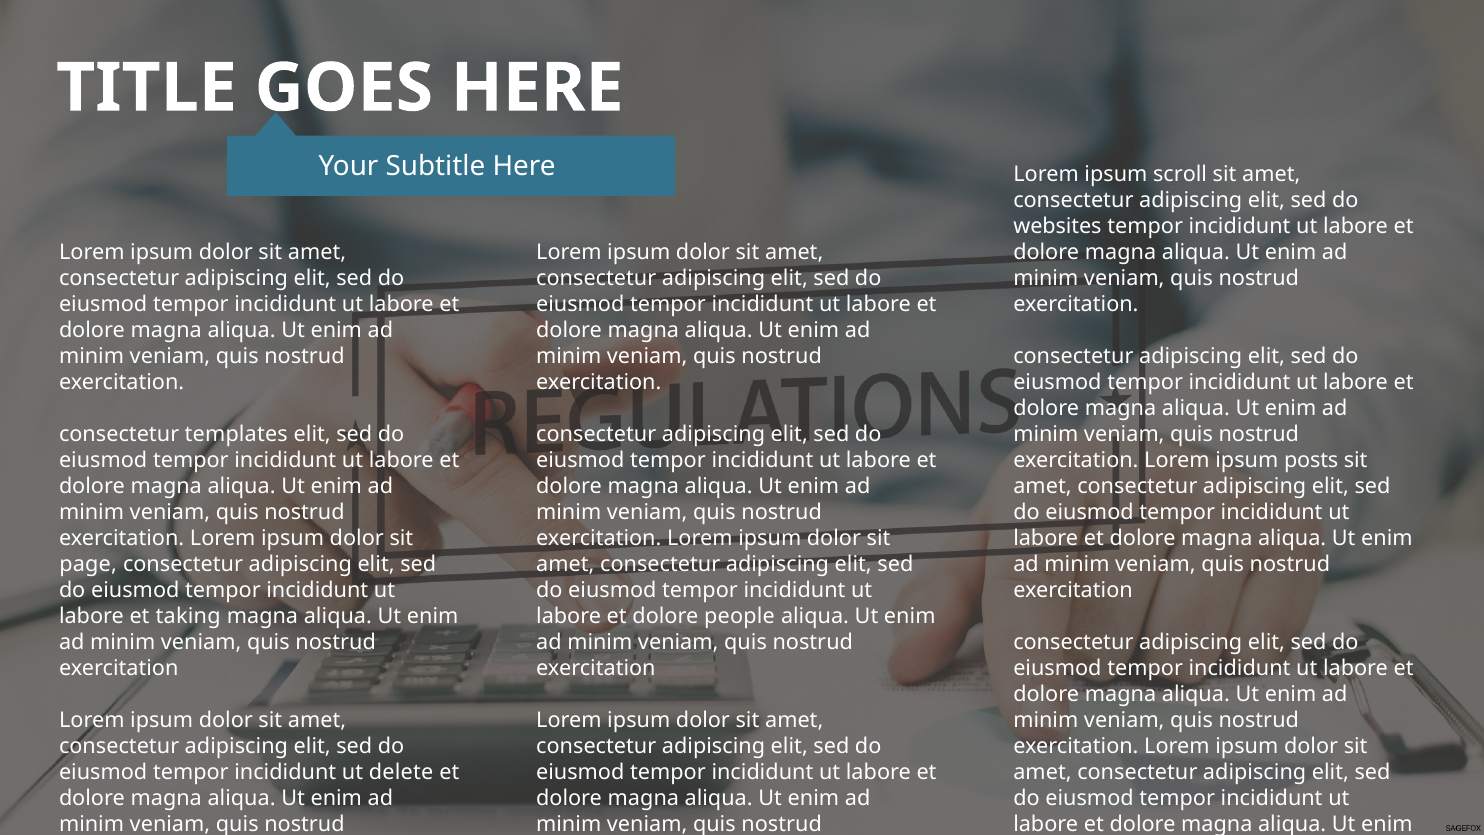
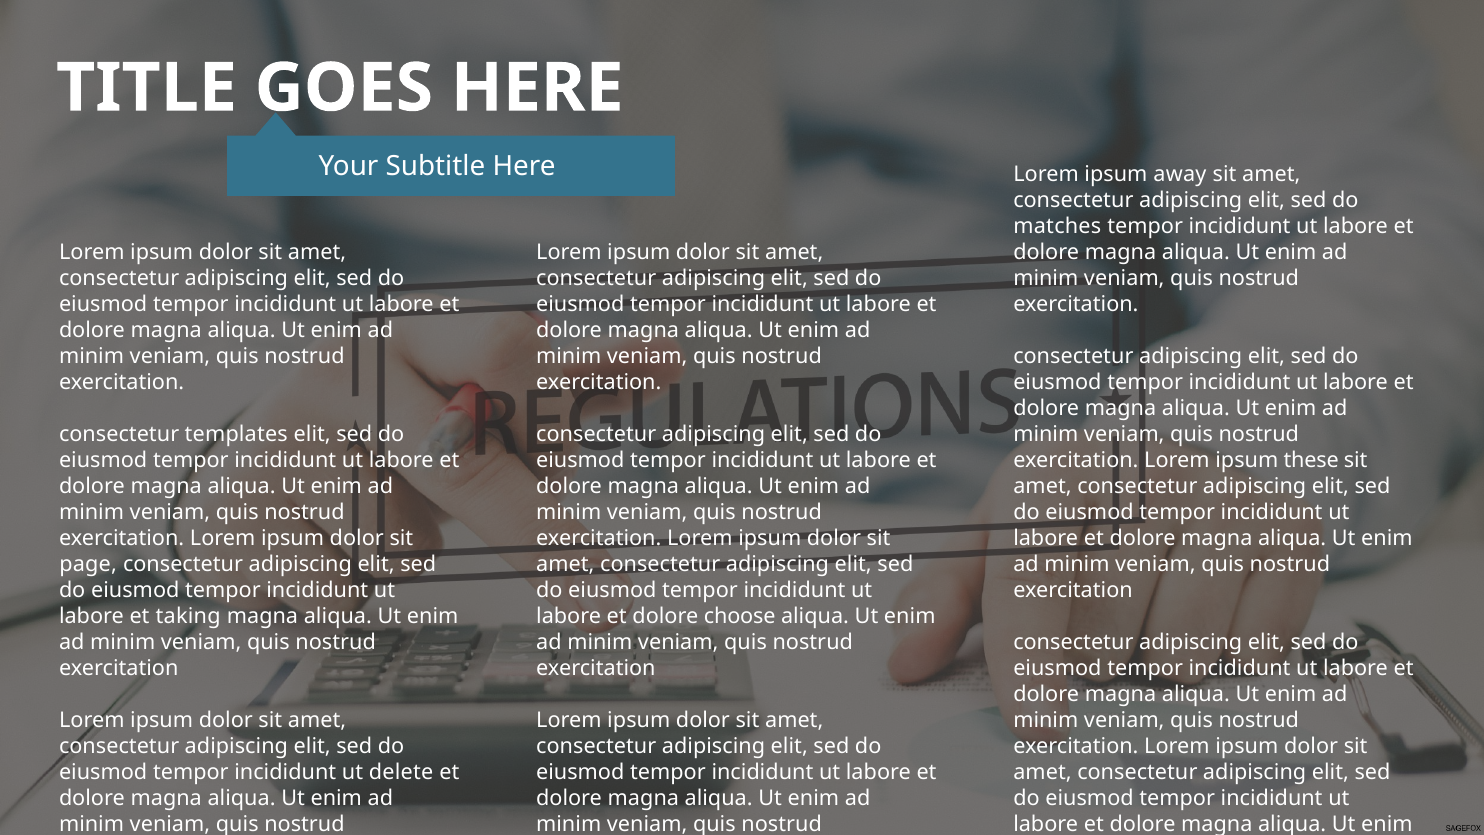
scroll: scroll -> away
websites: websites -> matches
posts: posts -> these
people: people -> choose
